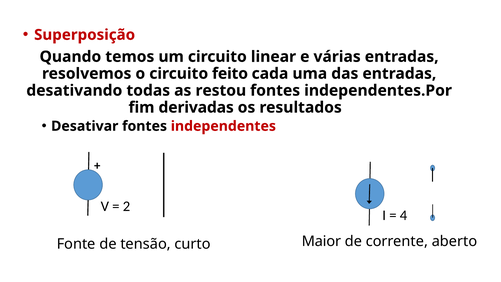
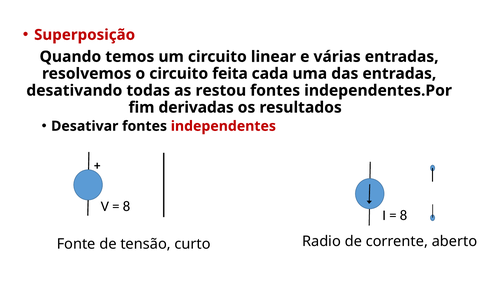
feito: feito -> feita
2 at (126, 206): 2 -> 8
4 at (404, 215): 4 -> 8
Maior: Maior -> Radio
